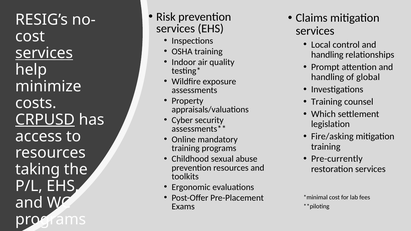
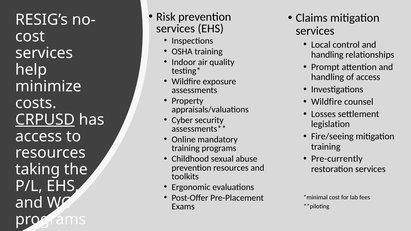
services at (44, 53) underline: present -> none
of global: global -> access
Training at (327, 102): Training -> Wildfire
Which: Which -> Losses
Fire/asking: Fire/asking -> Fire/seeing
